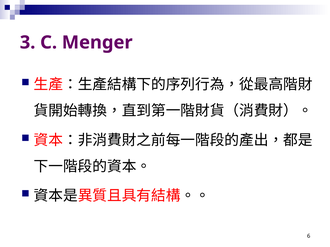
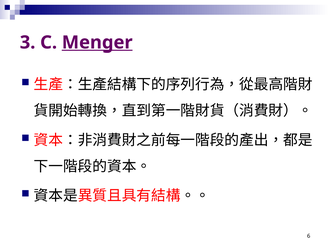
Menger underline: none -> present
